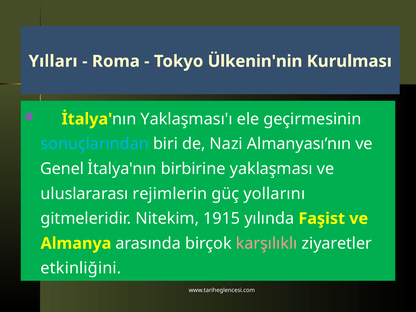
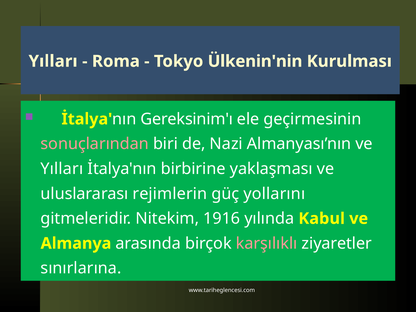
Yaklaşması'ı: Yaklaşması'ı -> Gereksinim'ı
sonuçlarından colour: light blue -> pink
Genel at (62, 169): Genel -> Yılları
1915: 1915 -> 1916
Faşist: Faşist -> Kabul
etkinliğini: etkinliğini -> sınırlarına
